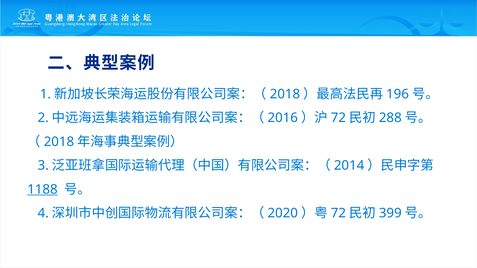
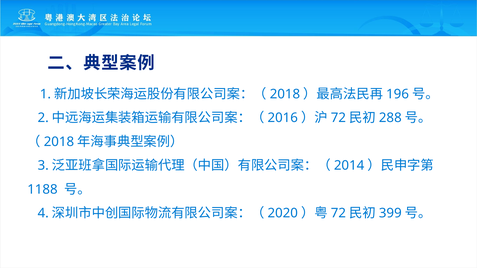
1188 underline: present -> none
